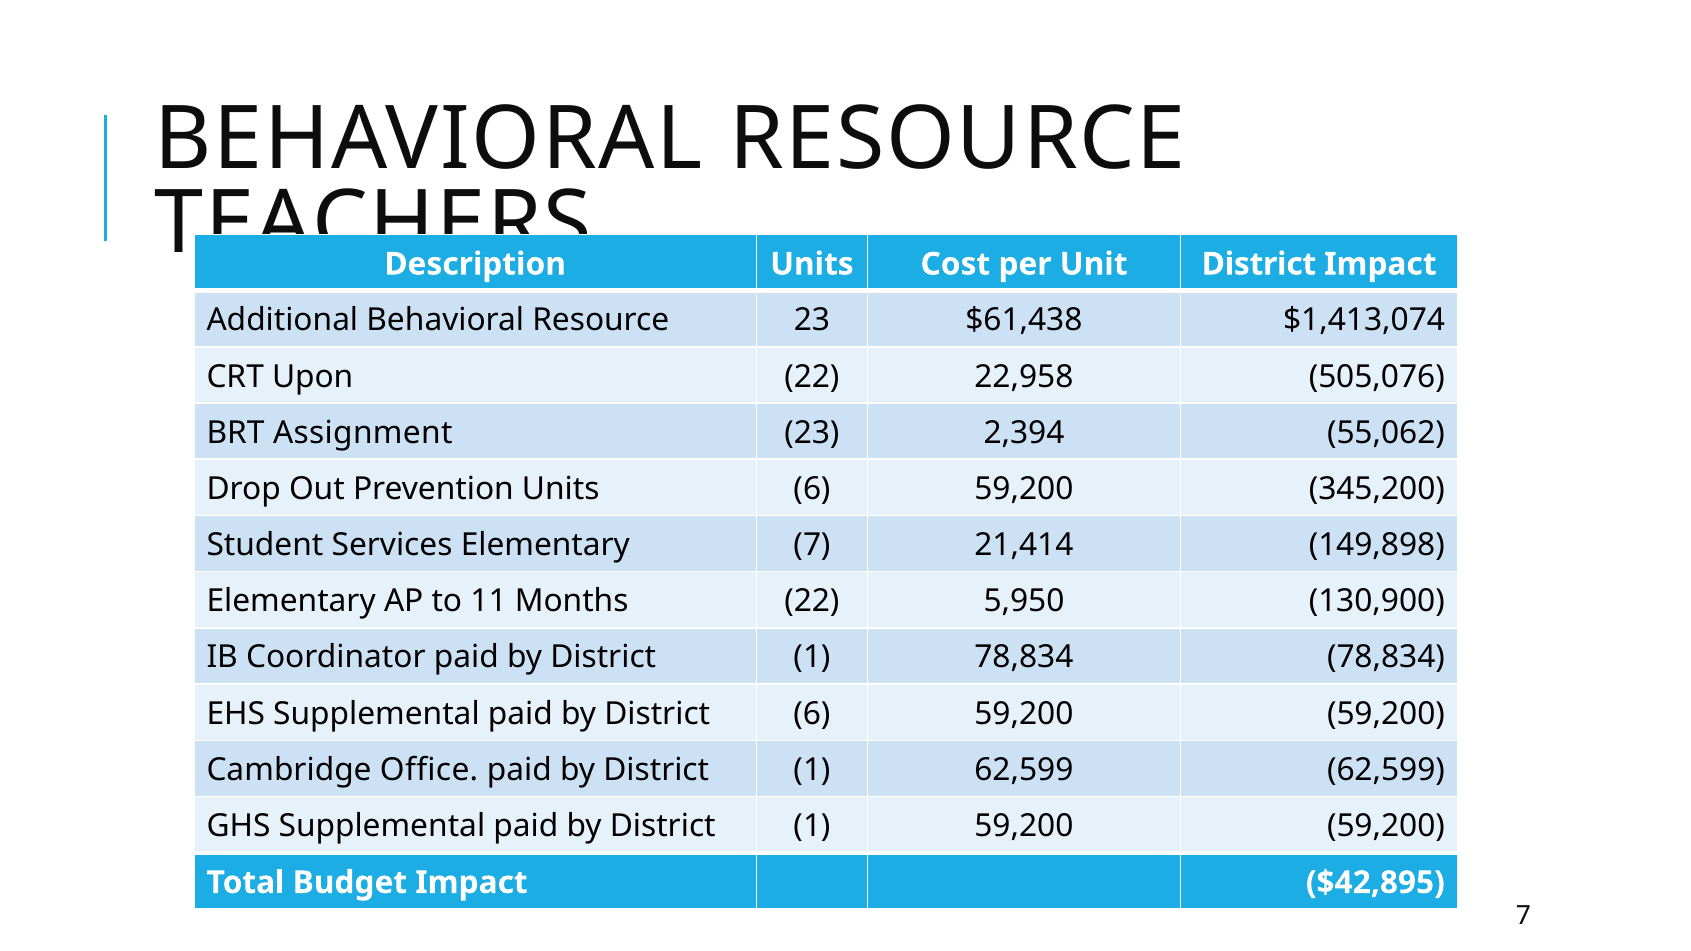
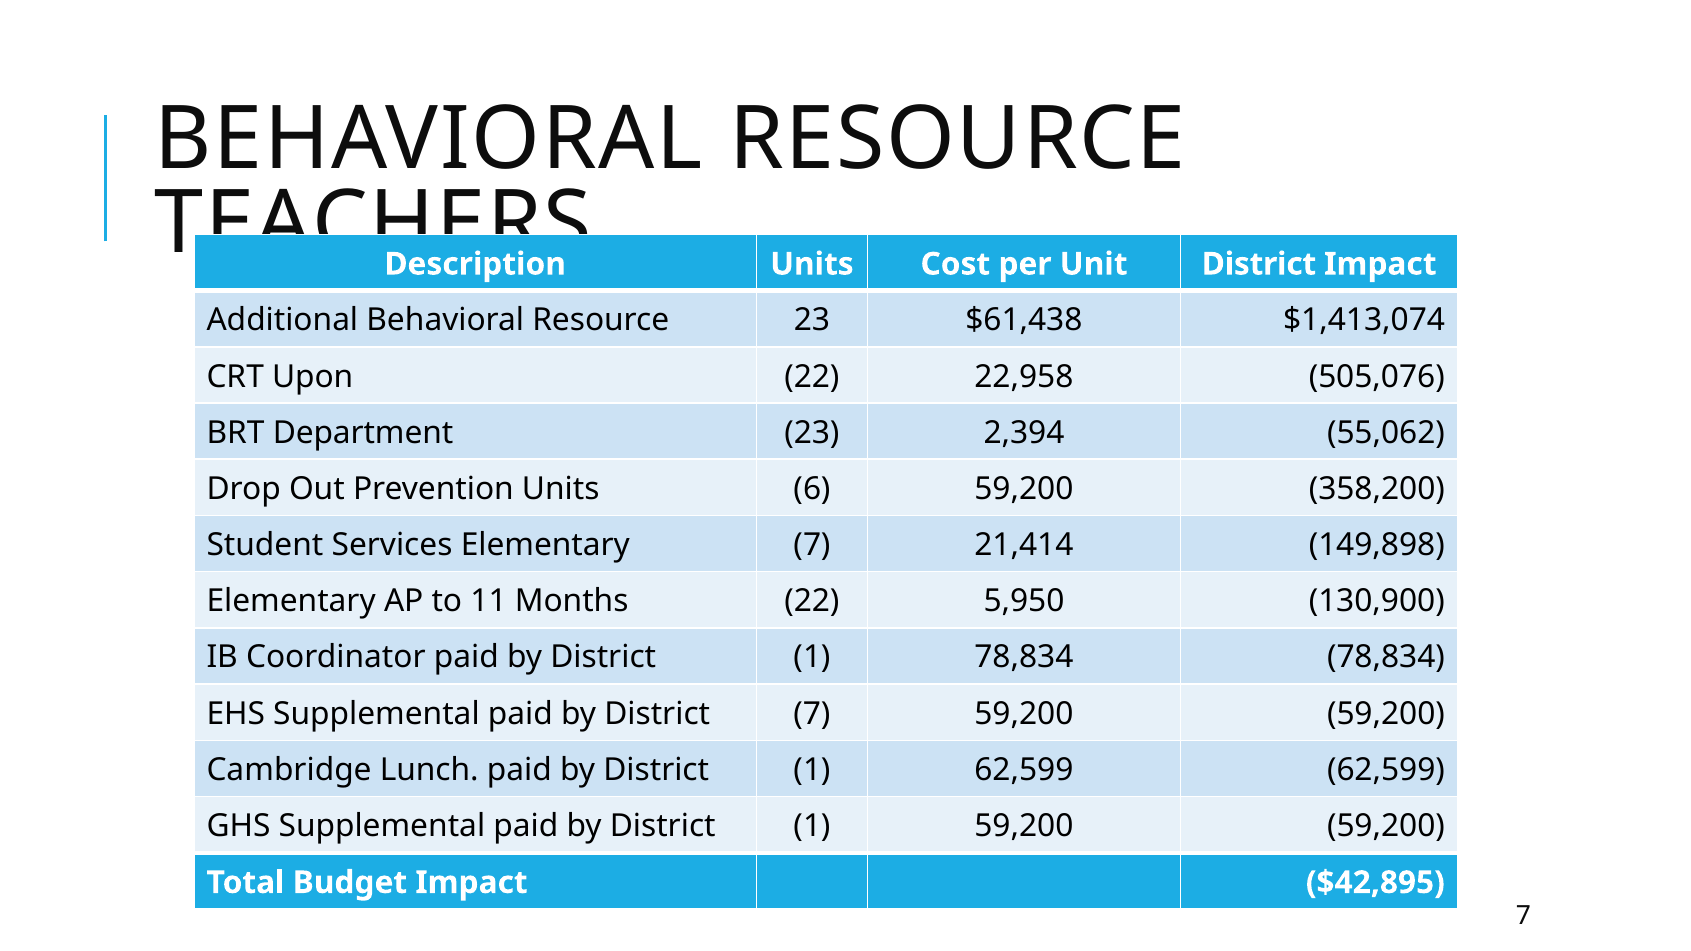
Assignment: Assignment -> Department
345,200: 345,200 -> 358,200
District 6: 6 -> 7
Office: Office -> Lunch
